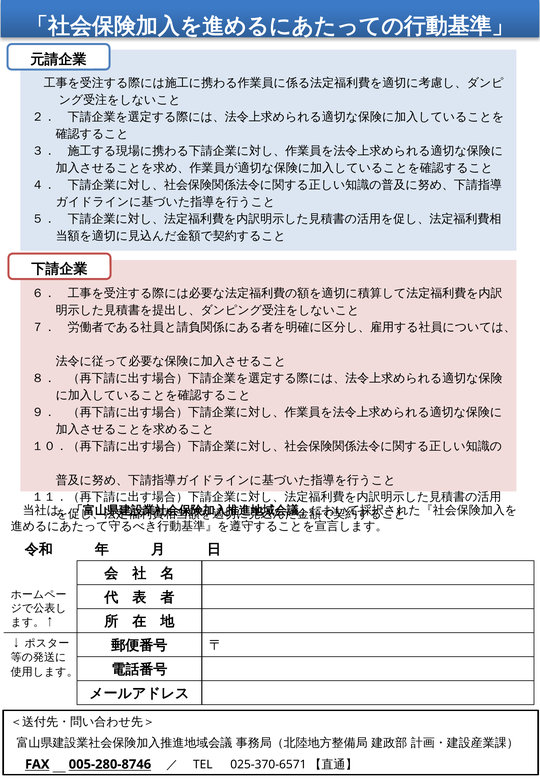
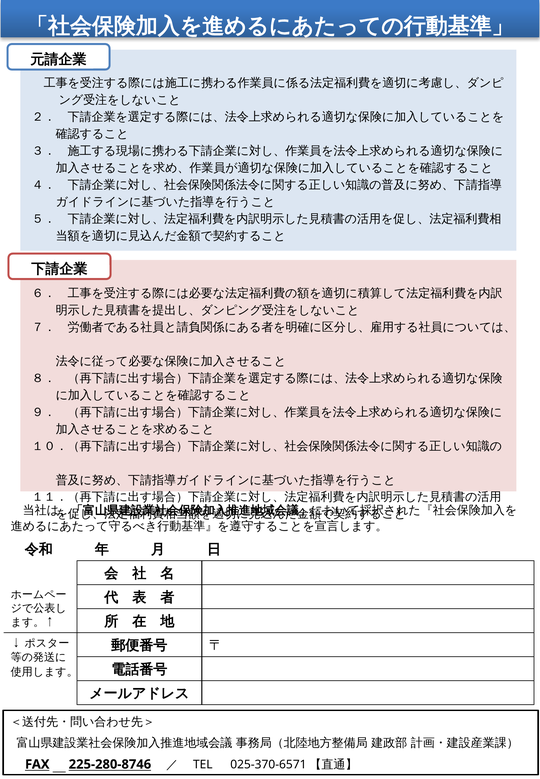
005-280-8746: 005-280-8746 -> 225-280-8746
